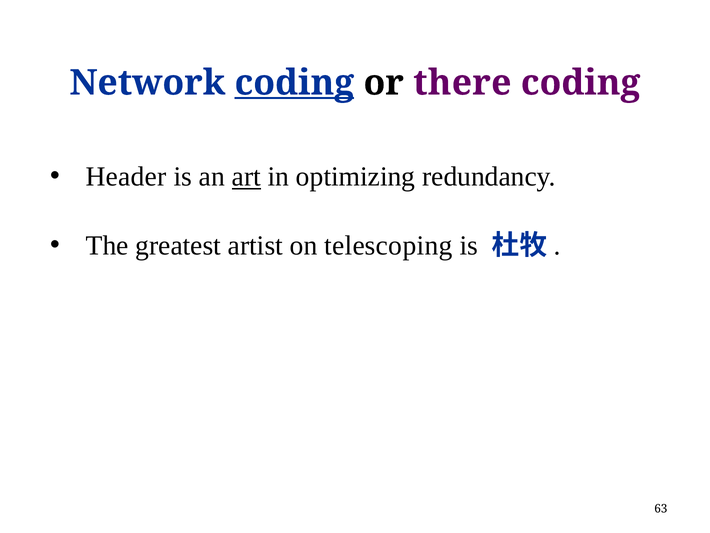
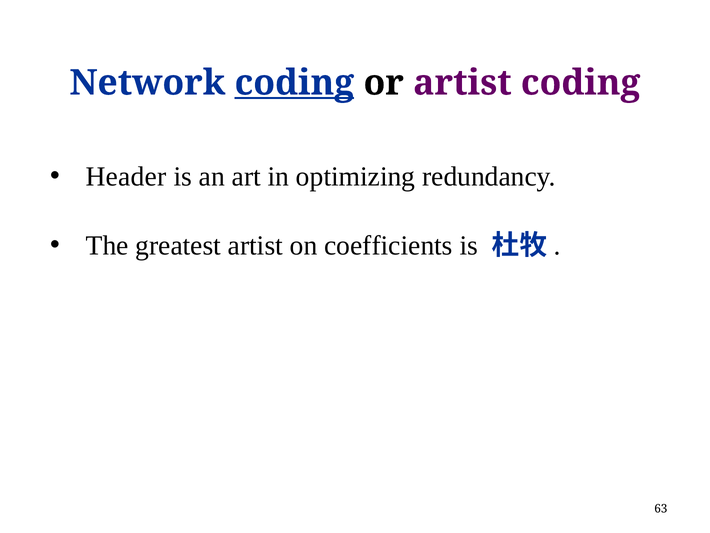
or there: there -> artist
art underline: present -> none
telescoping: telescoping -> coefficients
